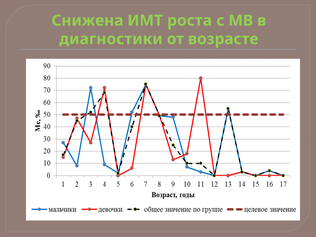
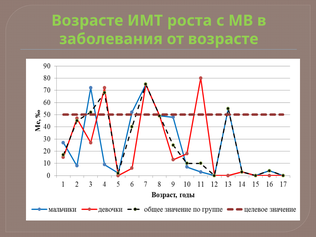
Снижена at (87, 21): Снижена -> Возрасте
диагностики: диагностики -> заболевания
